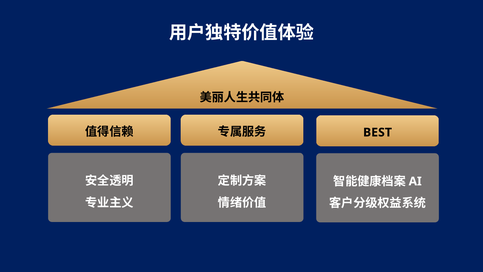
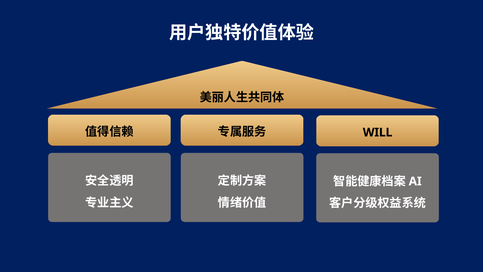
BEST: BEST -> WILL
